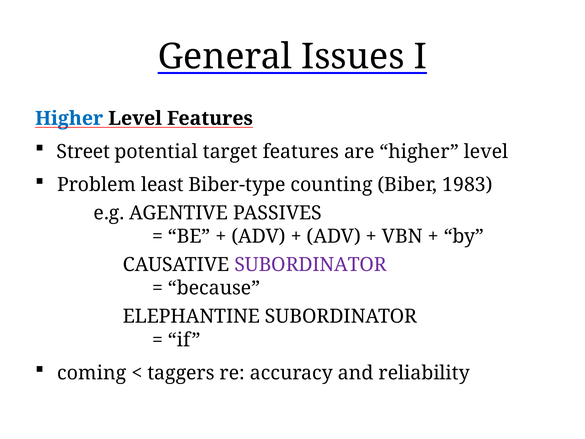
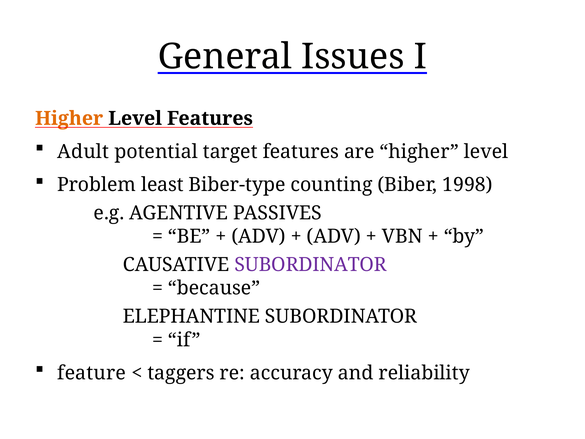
Higher at (69, 118) colour: blue -> orange
Street: Street -> Adult
1983: 1983 -> 1998
coming: coming -> feature
